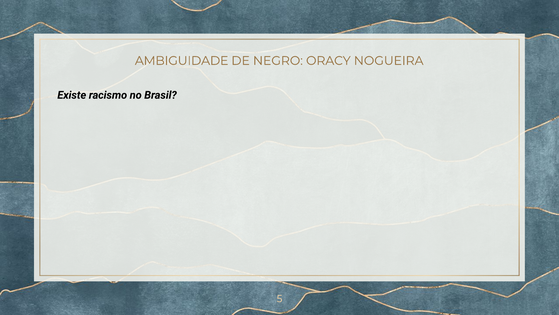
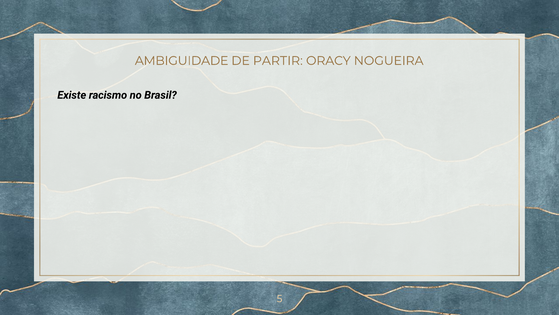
NEGRO: NEGRO -> PARTIR
